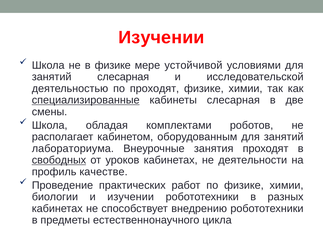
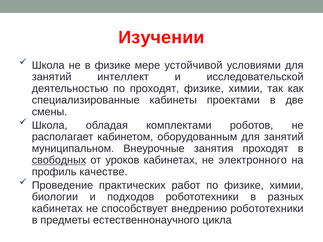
занятий слесарная: слесарная -> интеллект
специализированные underline: present -> none
кабинеты слесарная: слесарная -> проектами
лабораториума: лабораториума -> муниципальном
деятельности: деятельности -> электронного
и изучении: изучении -> подходов
